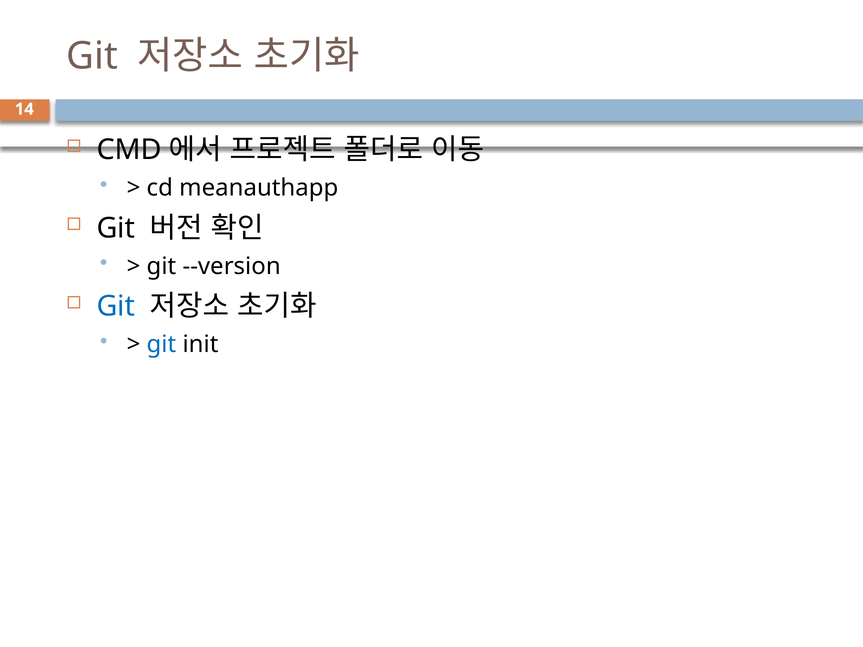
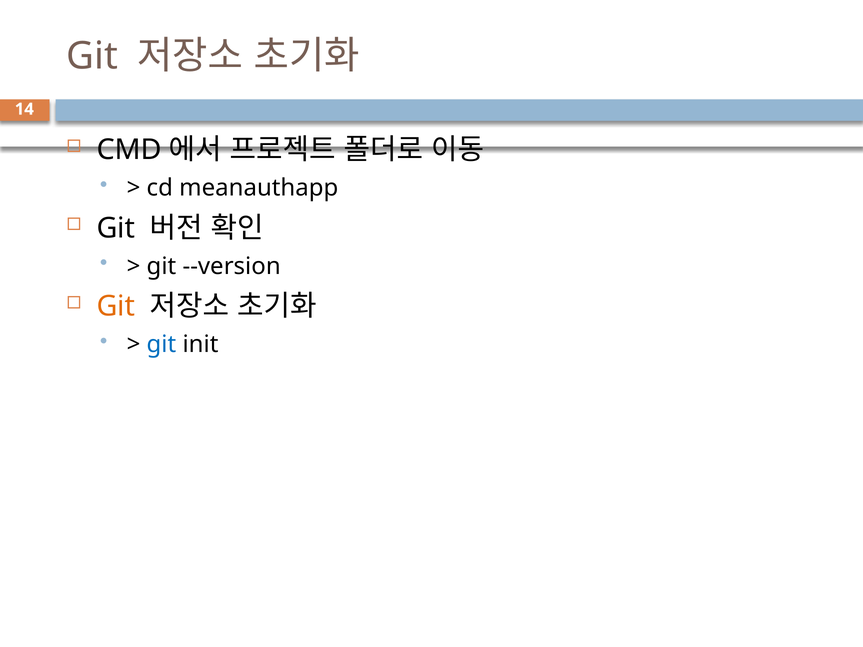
Git at (116, 307) colour: blue -> orange
